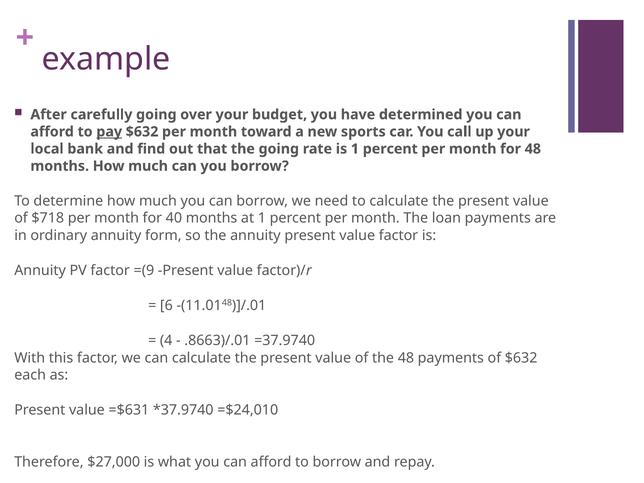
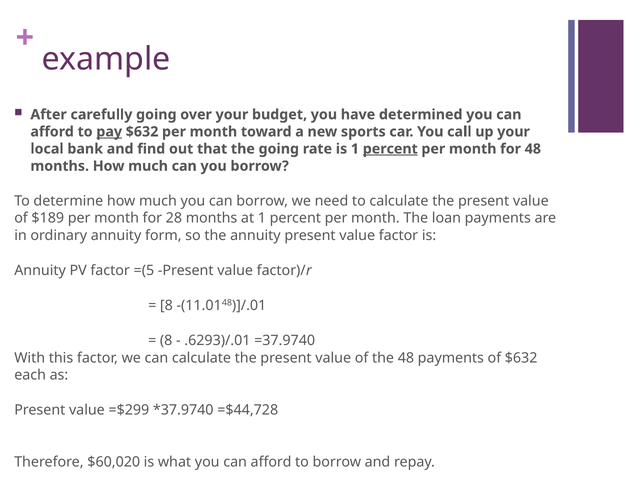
percent at (390, 149) underline: none -> present
$718: $718 -> $189
40: 40 -> 28
=(9: =(9 -> =(5
6 at (166, 306): 6 -> 8
4 at (166, 341): 4 -> 8
.8663)/.01: .8663)/.01 -> .6293)/.01
=$631: =$631 -> =$299
=$24,010: =$24,010 -> =$44,728
$27,000: $27,000 -> $60,020
